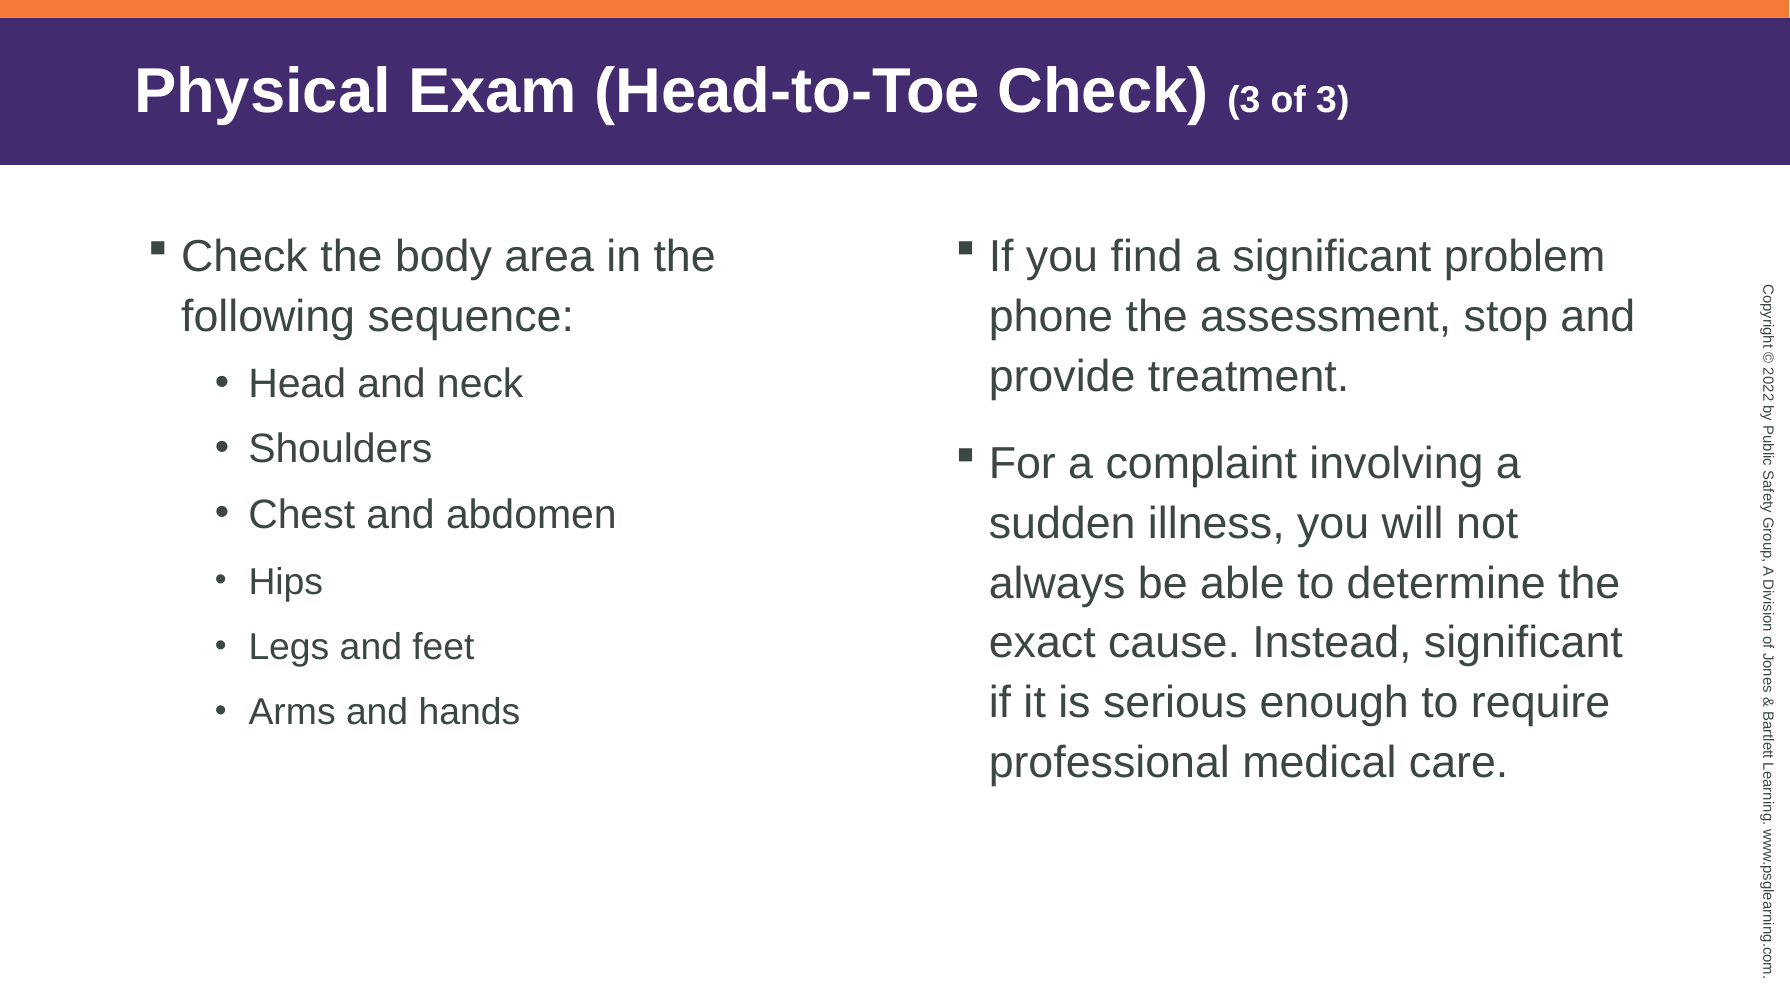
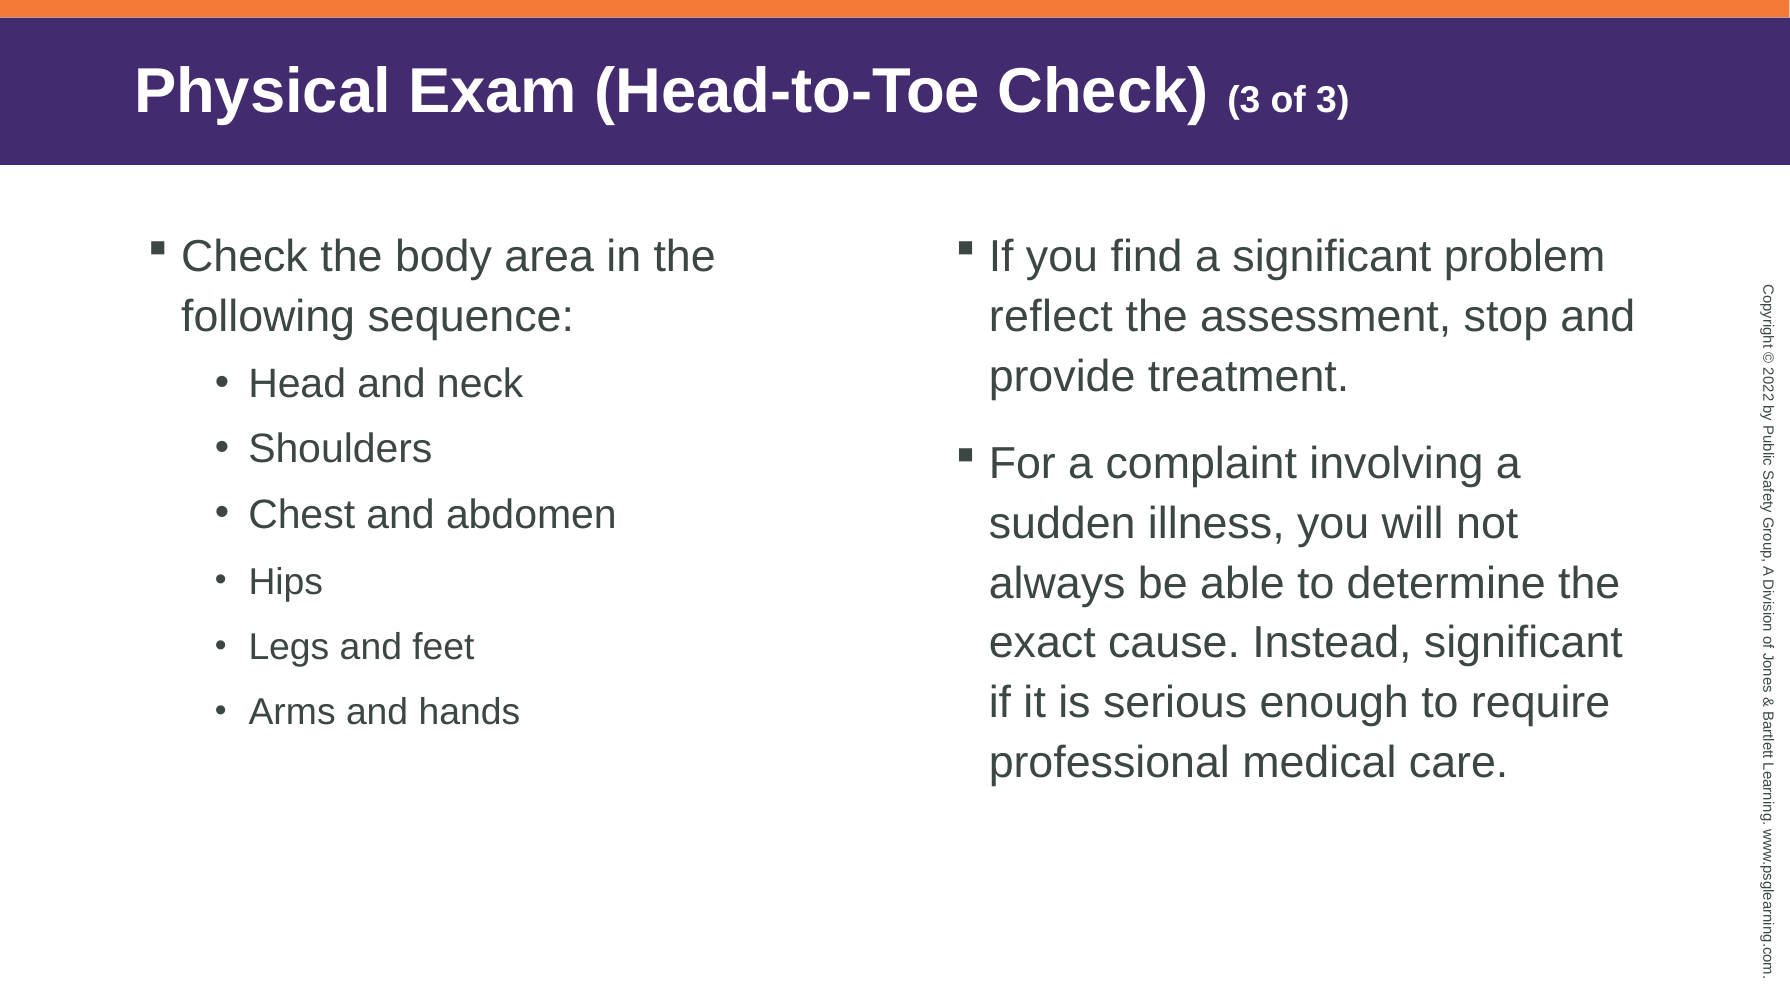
phone: phone -> reflect
